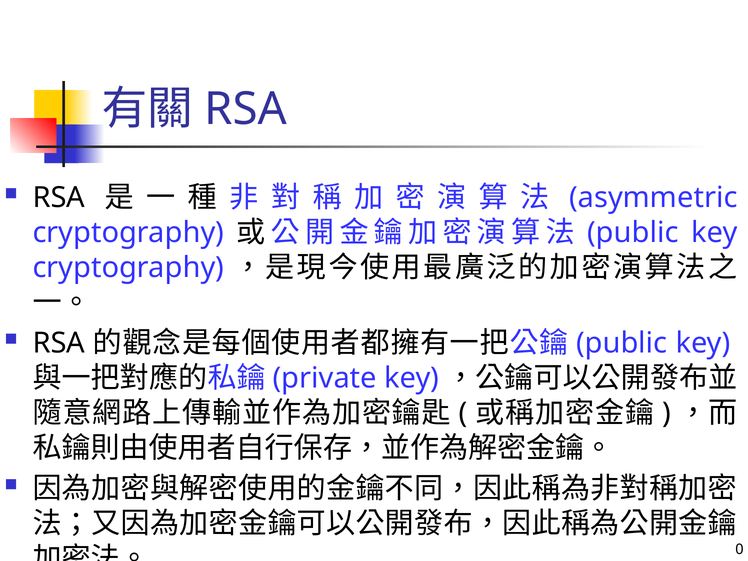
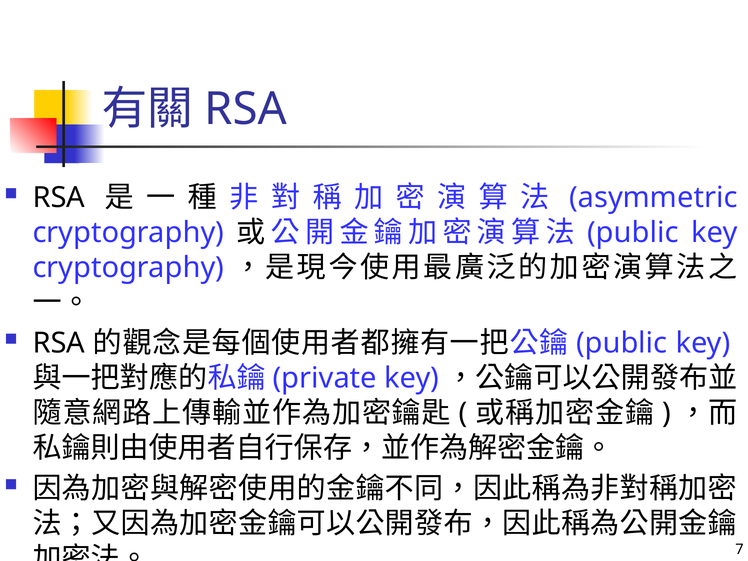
0: 0 -> 7
